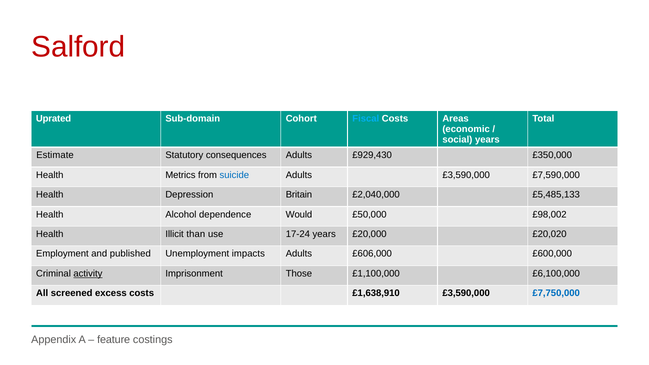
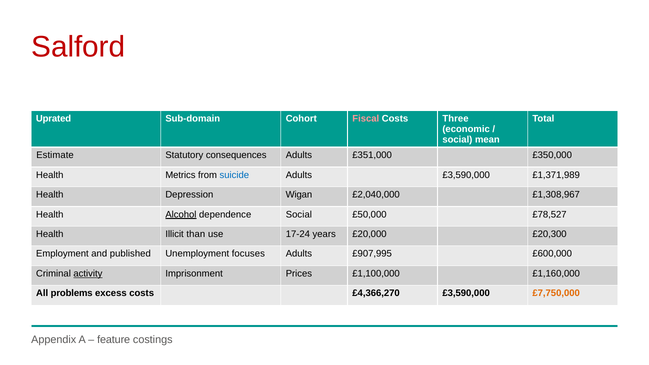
Fiscal colour: light blue -> pink
Areas: Areas -> Three
social years: years -> mean
£929,430: £929,430 -> £351,000
£7,590,000: £7,590,000 -> £1,371,989
Britain: Britain -> Wigan
£5,485,133: £5,485,133 -> £1,308,967
Alcohol underline: none -> present
dependence Would: Would -> Social
£98,002: £98,002 -> £78,527
£20,020: £20,020 -> £20,300
impacts: impacts -> focuses
£606,000: £606,000 -> £907,995
Those: Those -> Prices
£6,100,000: £6,100,000 -> £1,160,000
screened: screened -> problems
£1,638,910: £1,638,910 -> £4,366,270
£7,750,000 colour: blue -> orange
